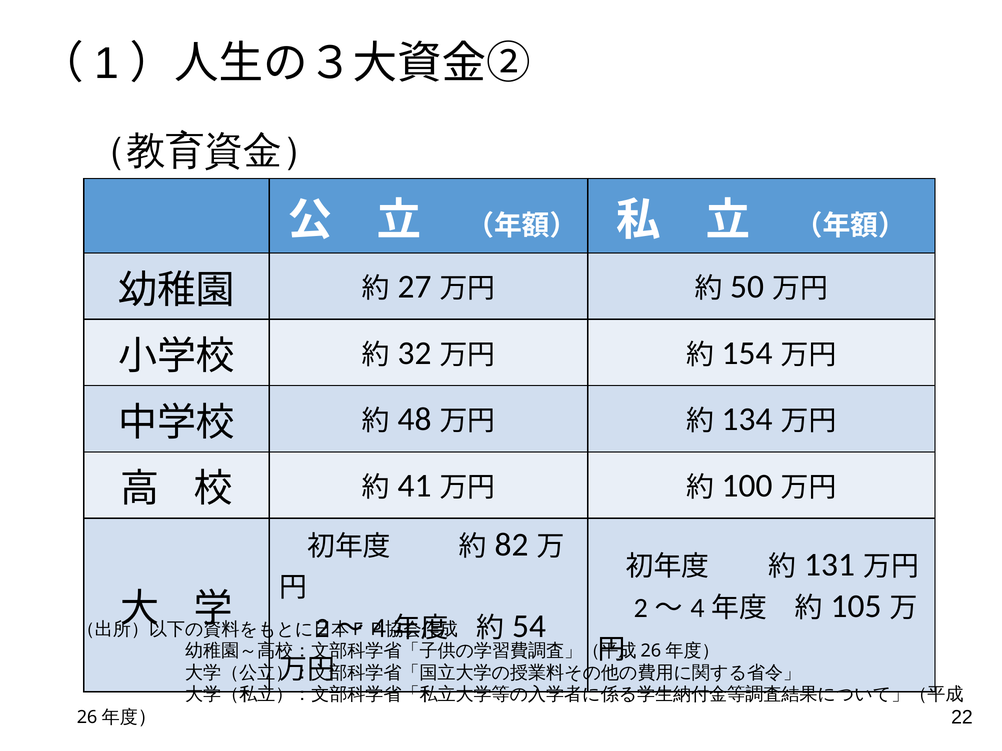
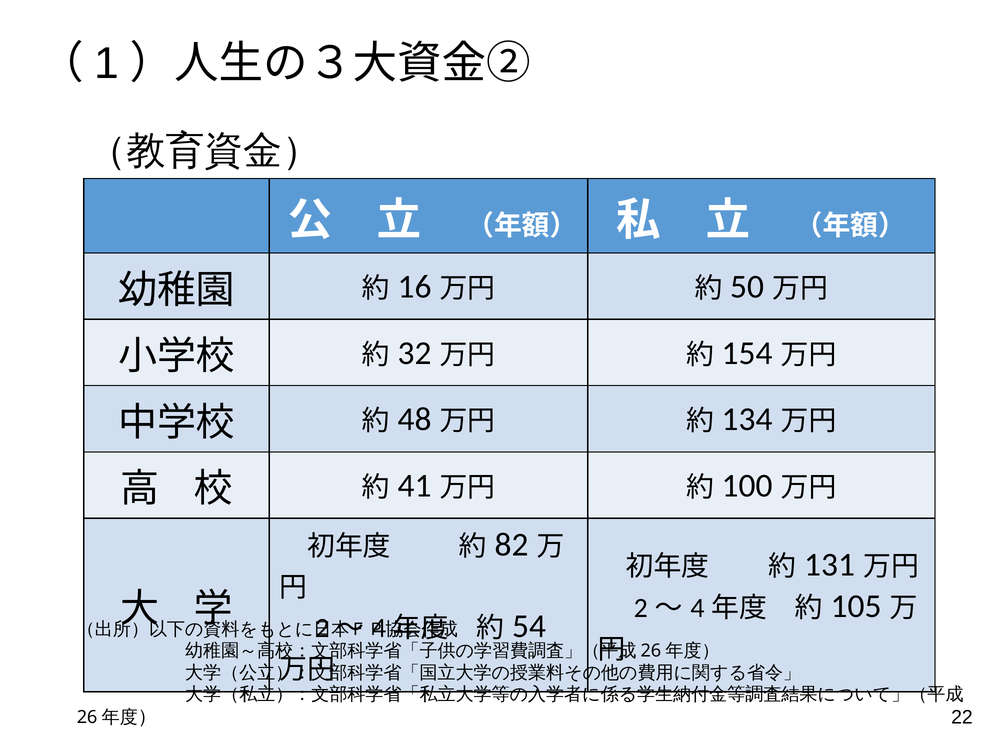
27: 27 -> 16
